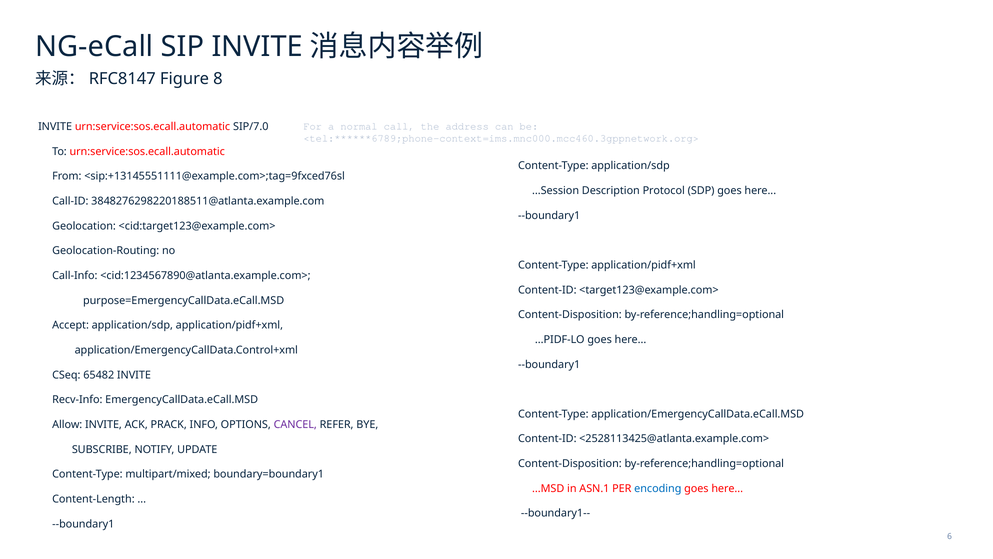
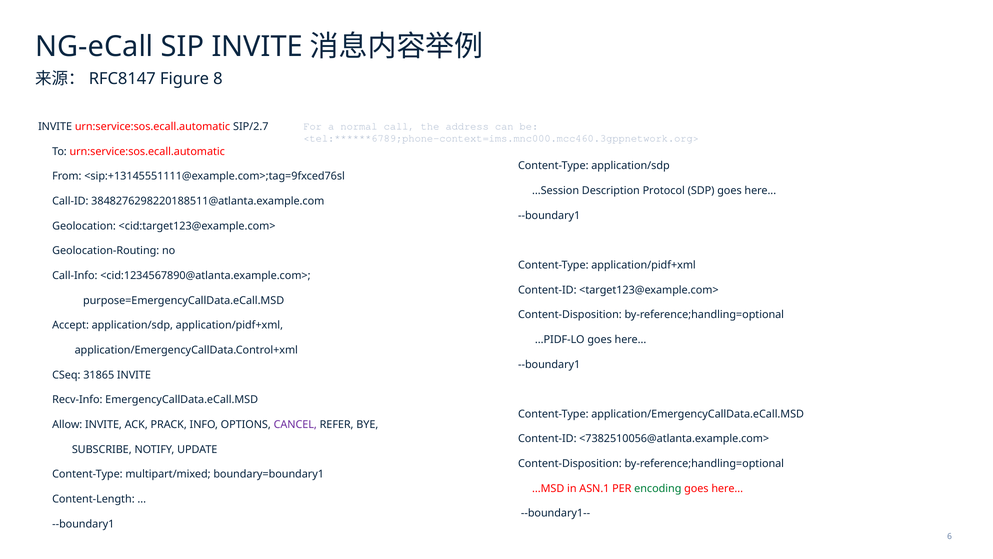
SIP/7.0: SIP/7.0 -> SIP/2.7
65482: 65482 -> 31865
<2528113425@atlanta.example.com>: <2528113425@atlanta.example.com> -> <7382510056@atlanta.example.com>
encoding colour: blue -> green
